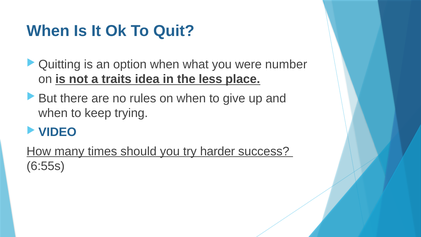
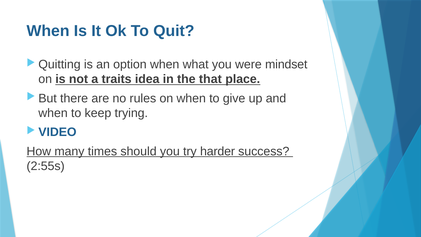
number: number -> mindset
less: less -> that
6:55s: 6:55s -> 2:55s
